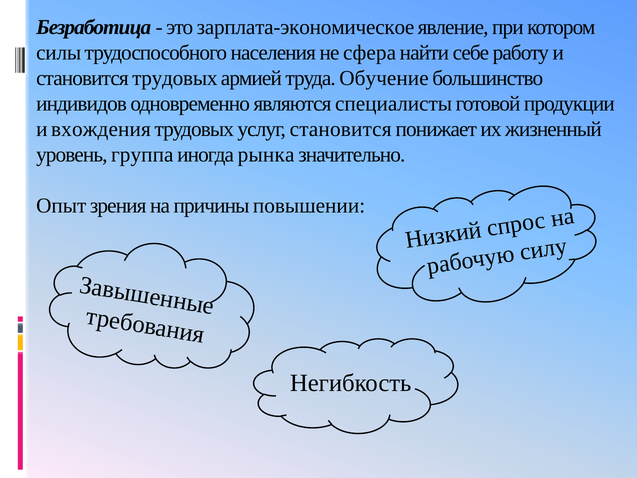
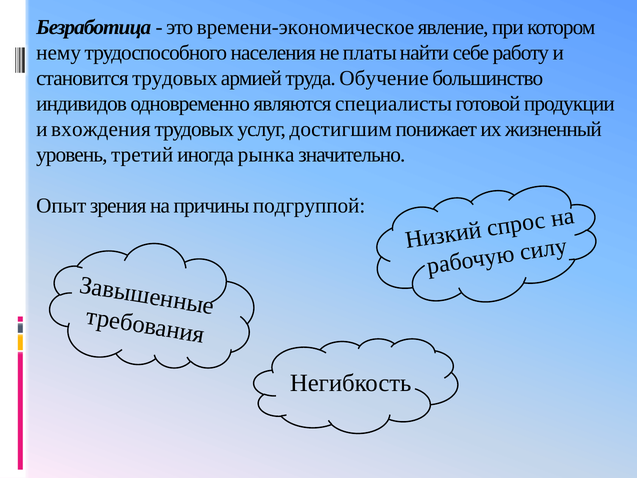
зарплата-экономическое: зарплата-экономическое -> времени-экономическое
силы: силы -> нему
сфера: сфера -> платы
услуг становится: становится -> достигшим
группа: группа -> третий
повышении: повышении -> подгруппой
